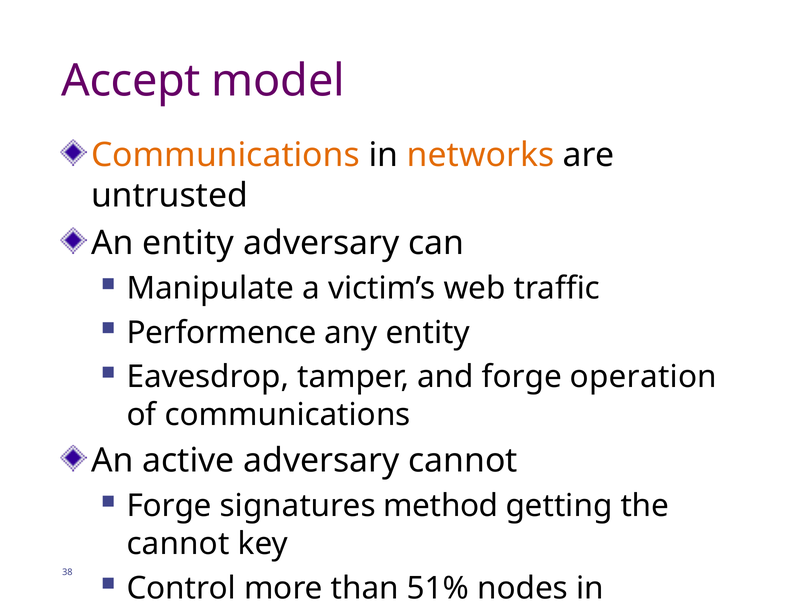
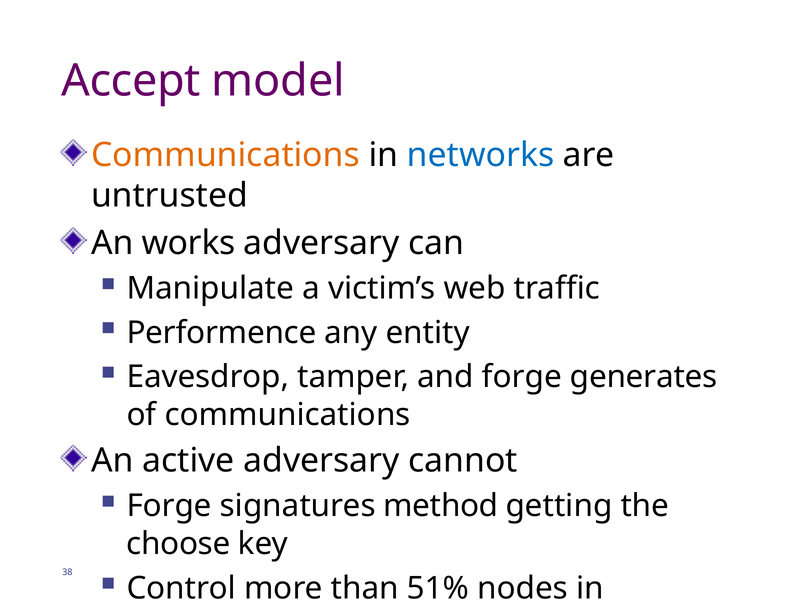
networks colour: orange -> blue
An entity: entity -> works
operation: operation -> generates
cannot at (178, 544): cannot -> choose
